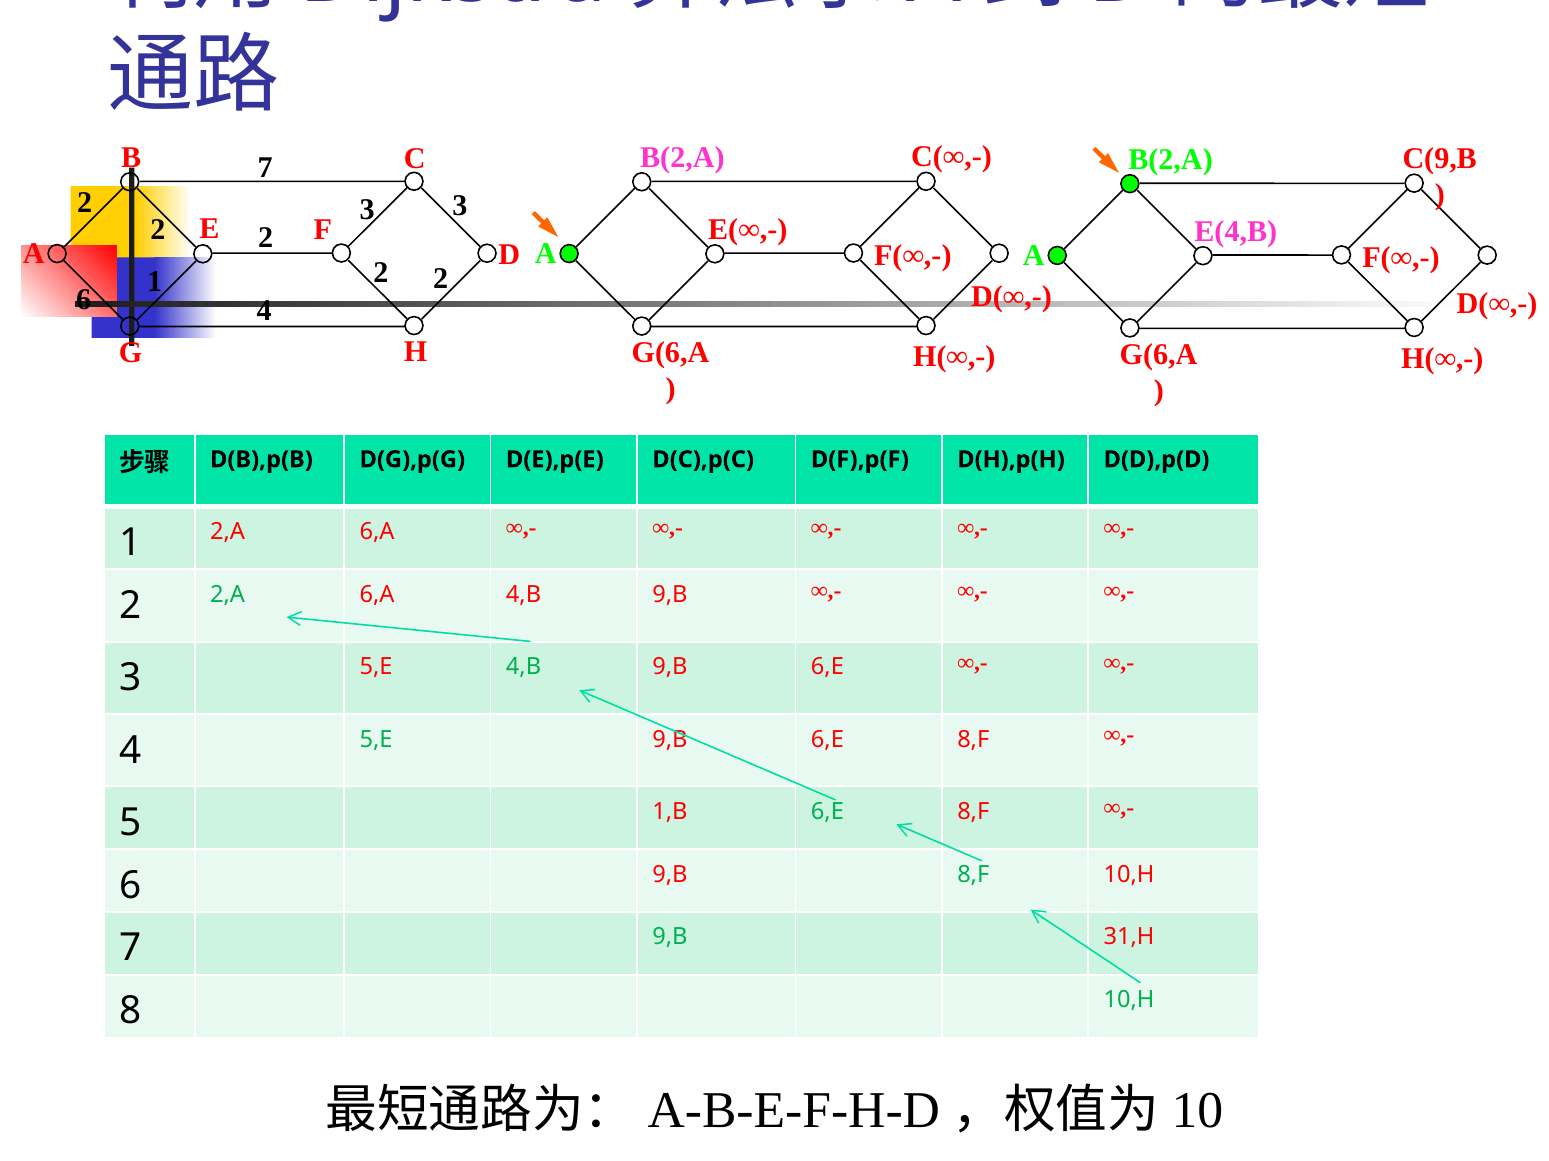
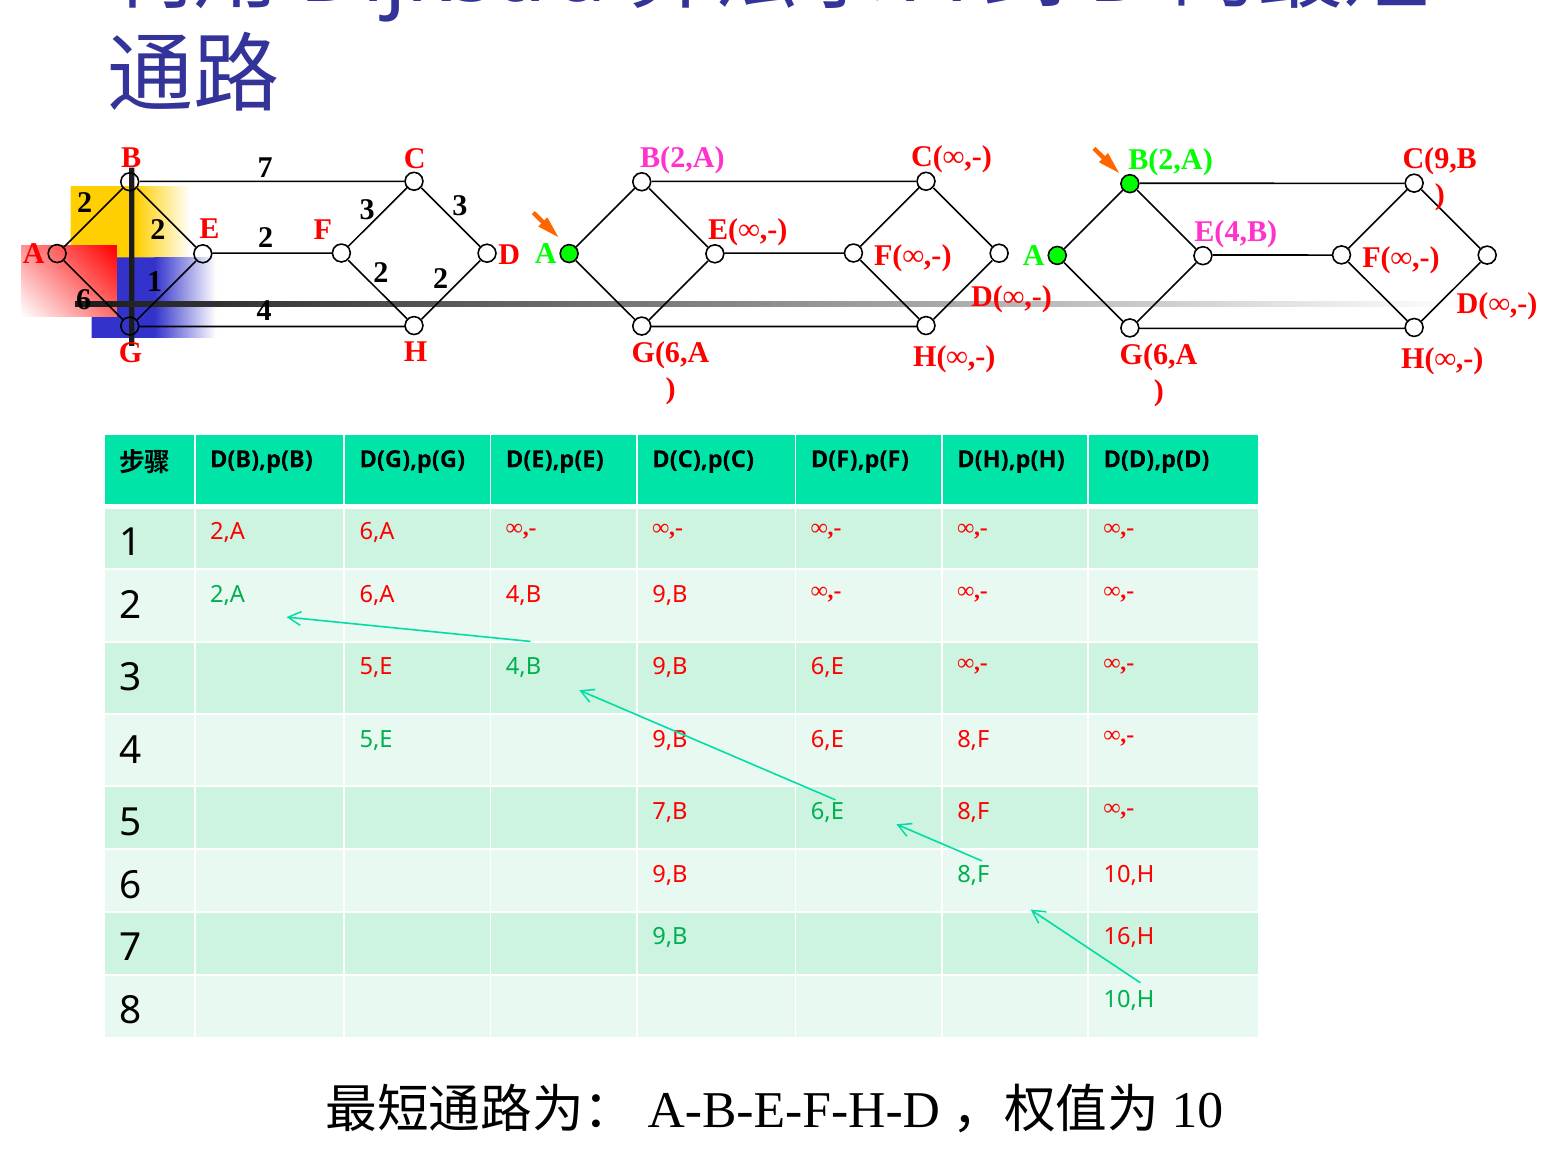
1,B: 1,B -> 7,B
31,H: 31,H -> 16,H
